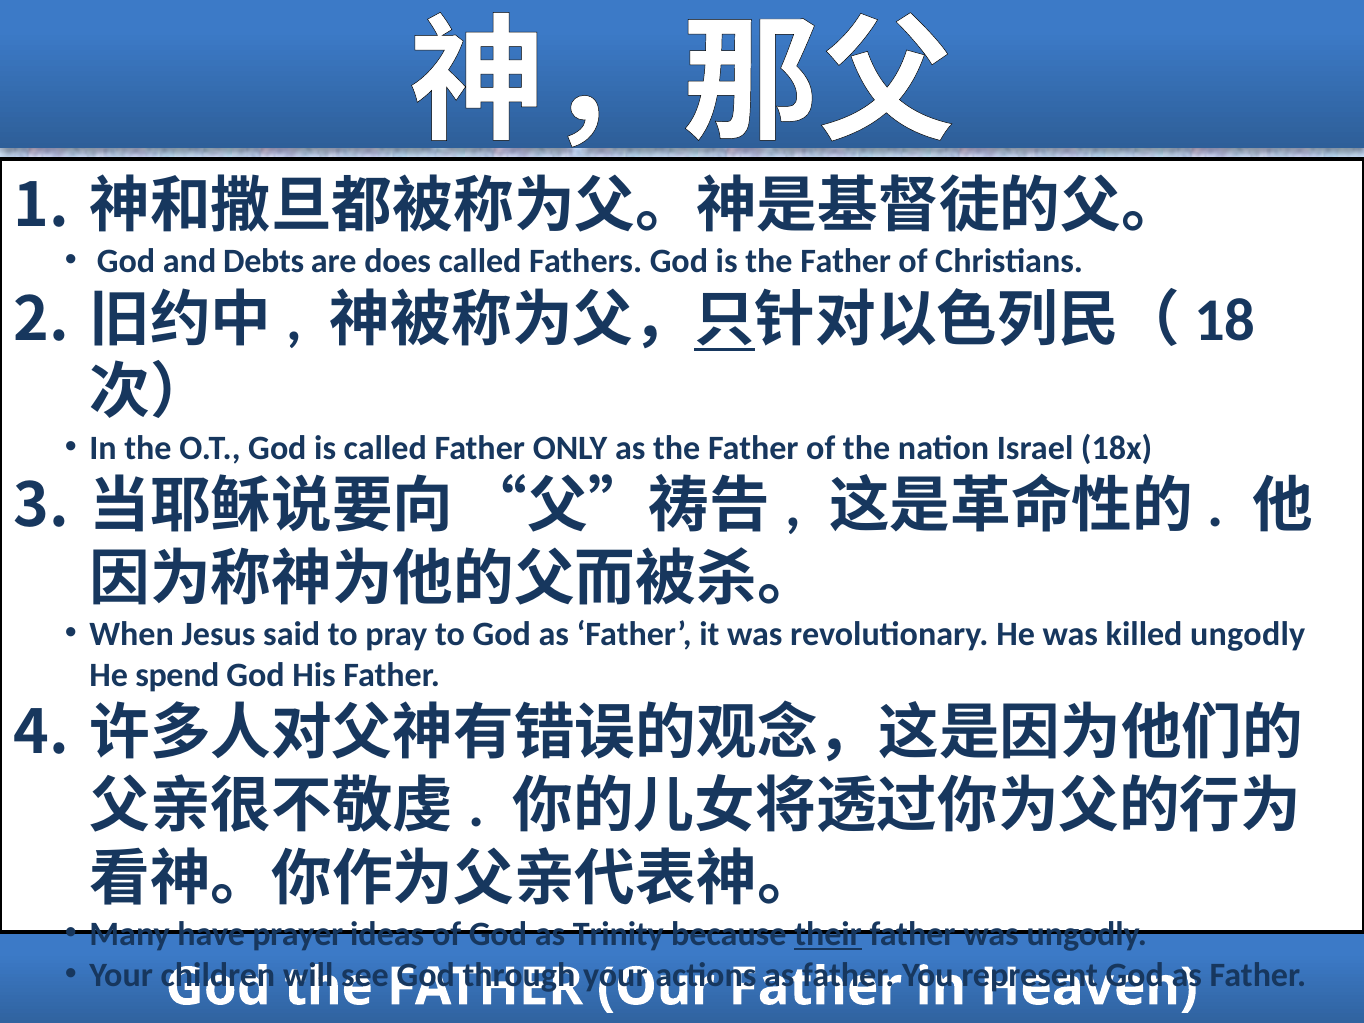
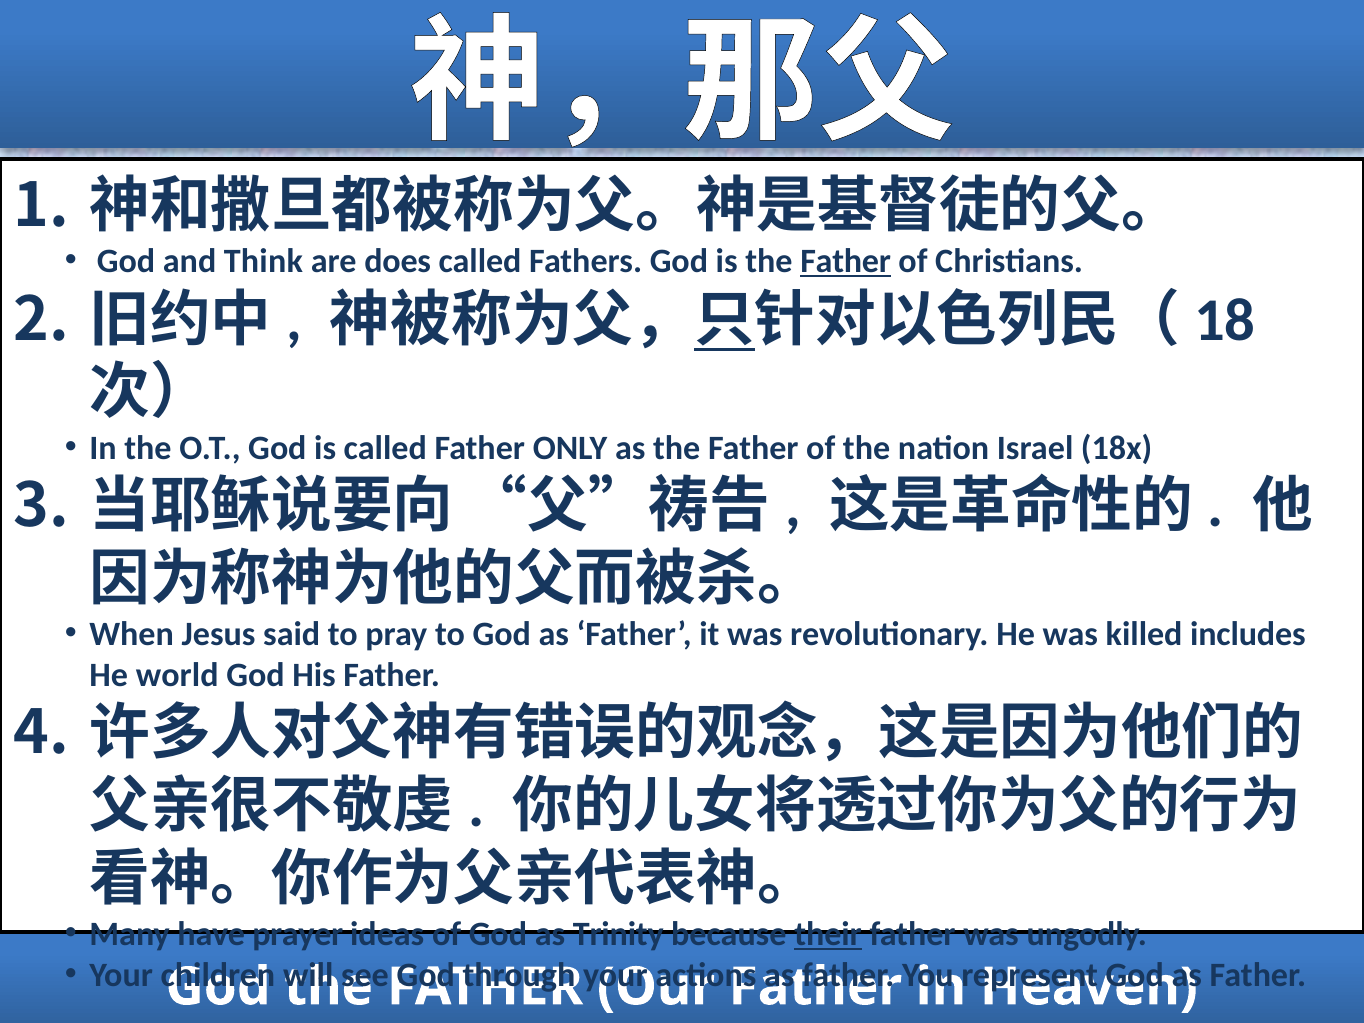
Debts: Debts -> Think
Father at (846, 261) underline: none -> present
killed ungodly: ungodly -> includes
spend: spend -> world
